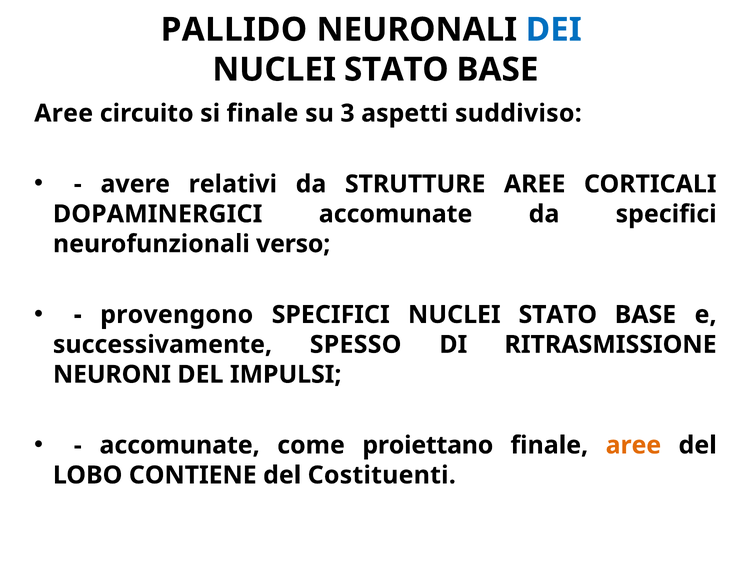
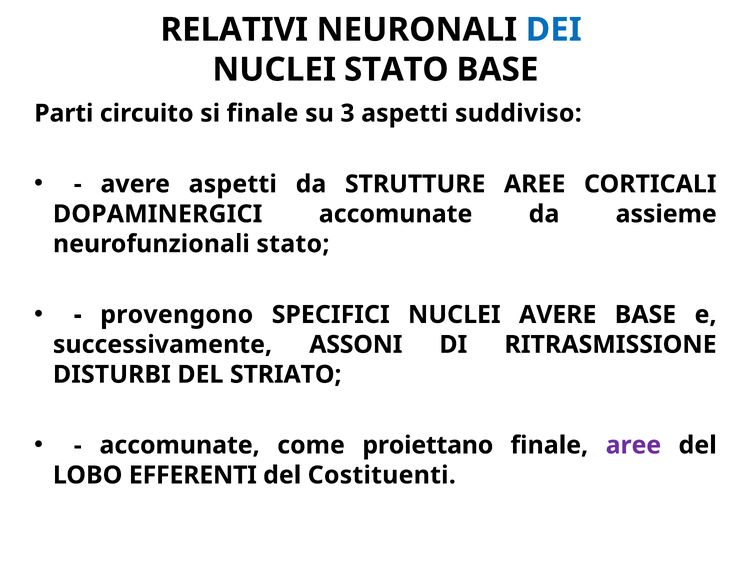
PALLIDO: PALLIDO -> RELATIVI
Aree at (64, 113): Aree -> Parti
avere relativi: relativi -> aspetti
da specifici: specifici -> assieme
neurofunzionali verso: verso -> stato
SPECIFICI NUCLEI STATO: STATO -> AVERE
SPESSO: SPESSO -> ASSONI
NEURONI: NEURONI -> DISTURBI
IMPULSI: IMPULSI -> STRIATO
aree at (633, 445) colour: orange -> purple
CONTIENE: CONTIENE -> EFFERENTI
